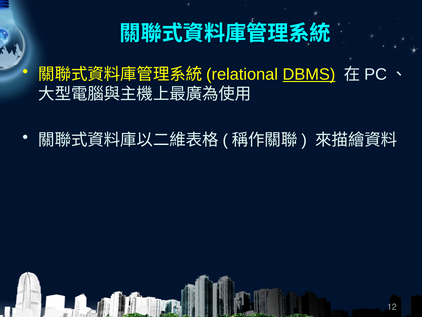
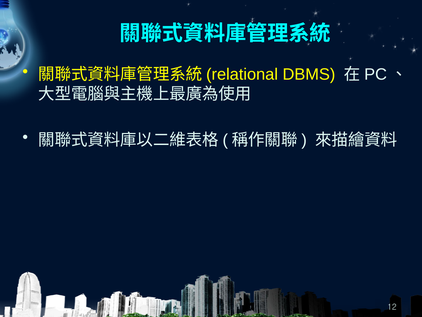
DBMS underline: present -> none
